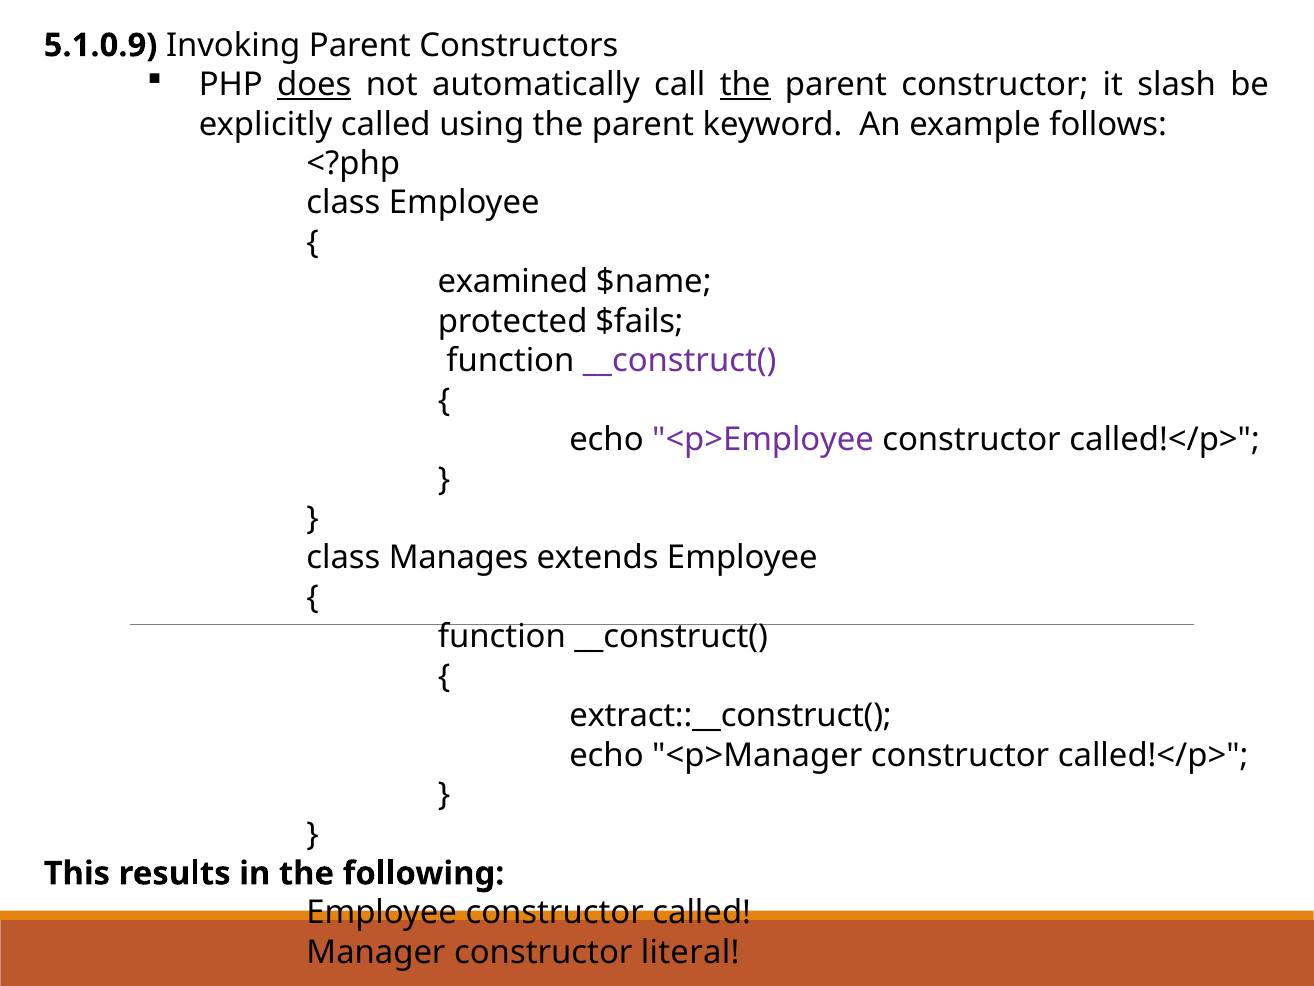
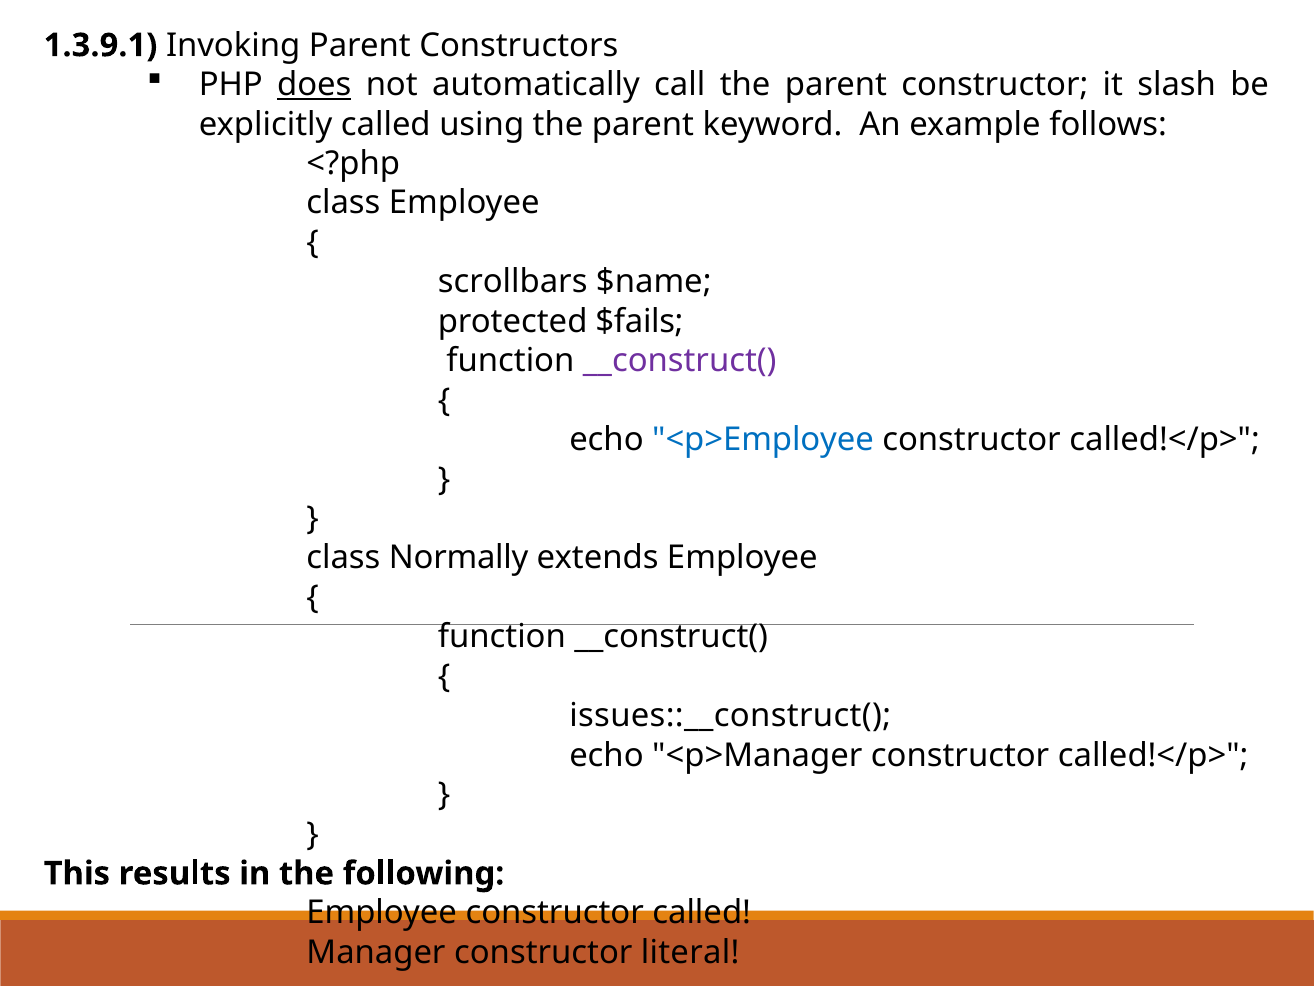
5.1.0.9: 5.1.0.9 -> 1.3.9.1
the at (745, 85) underline: present -> none
examined: examined -> scrollbars
<p>Employee colour: purple -> blue
Manages: Manages -> Normally
extract::__construct(: extract::__construct( -> issues::__construct(
